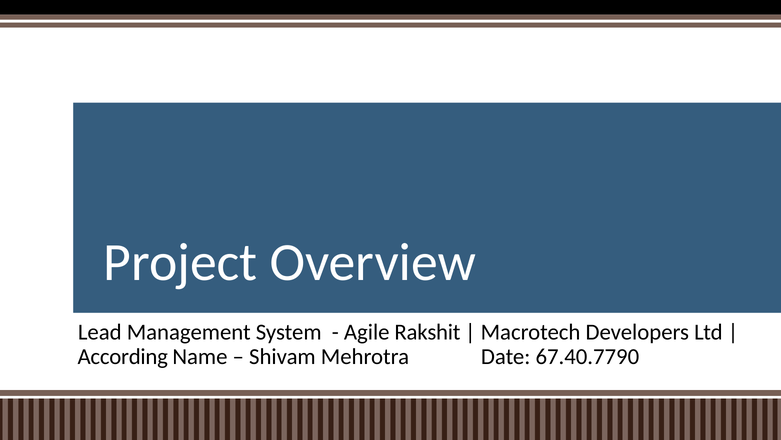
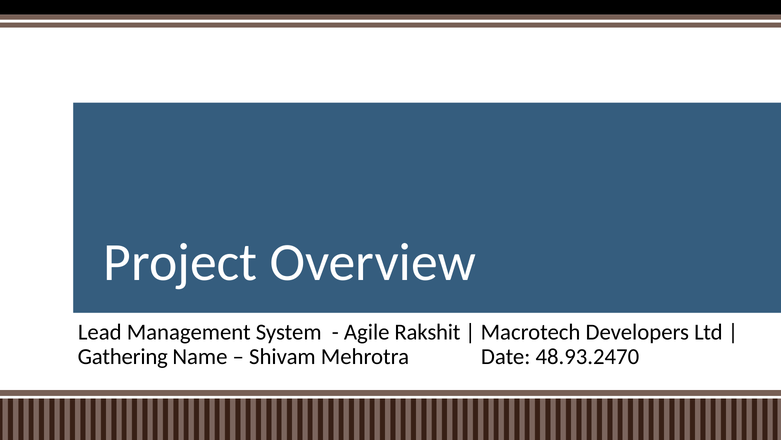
According: According -> Gathering
67.40.7790: 67.40.7790 -> 48.93.2470
